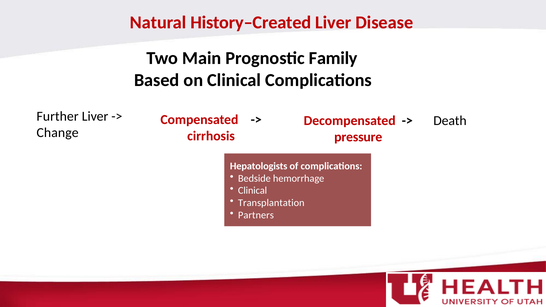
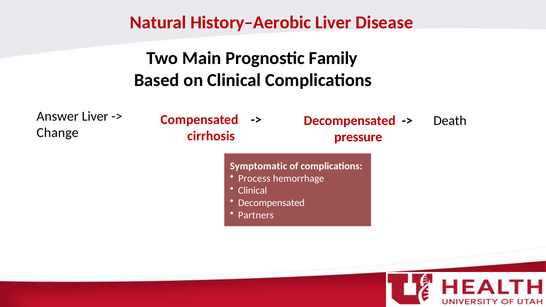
History–Created: History–Created -> History–Aerobic
Further: Further -> Answer
Hepatologists: Hepatologists -> Symptomatic
Bedside: Bedside -> Process
Transplantation at (271, 203): Transplantation -> Decompensated
